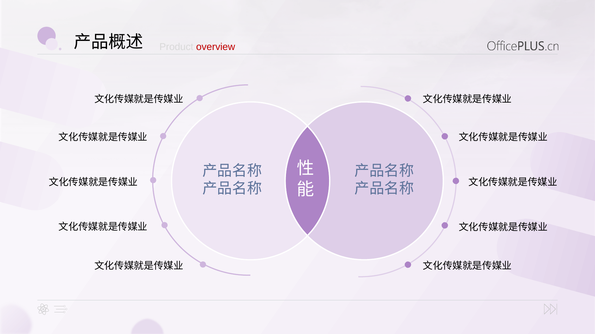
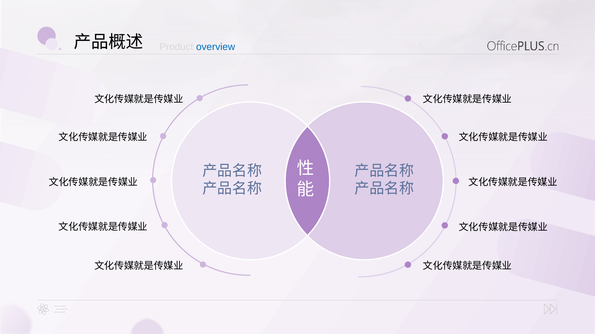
overview colour: red -> blue
